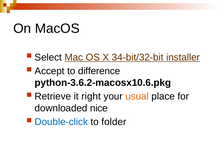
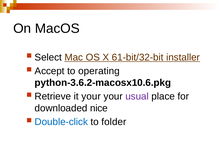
34-bit/32-bit: 34-bit/32-bit -> 61-bit/32-bit
difference: difference -> operating
it right: right -> your
usual colour: orange -> purple
